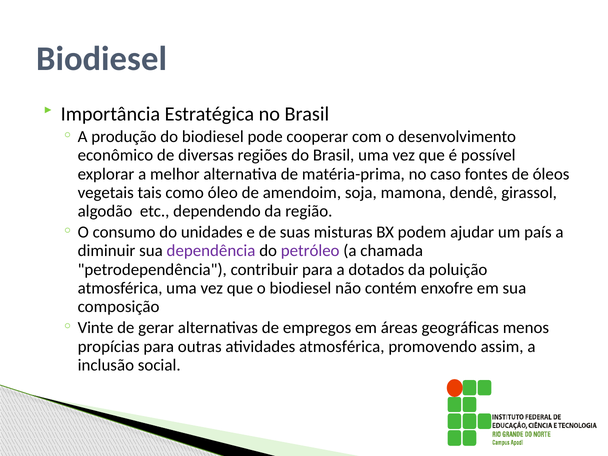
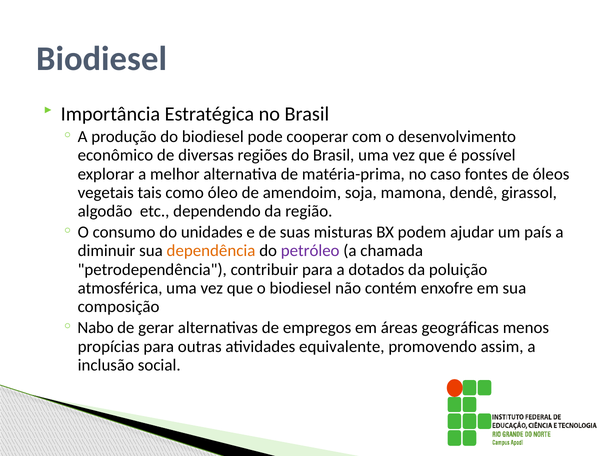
dependência colour: purple -> orange
Vinte: Vinte -> Nabo
atividades atmosférica: atmosférica -> equivalente
